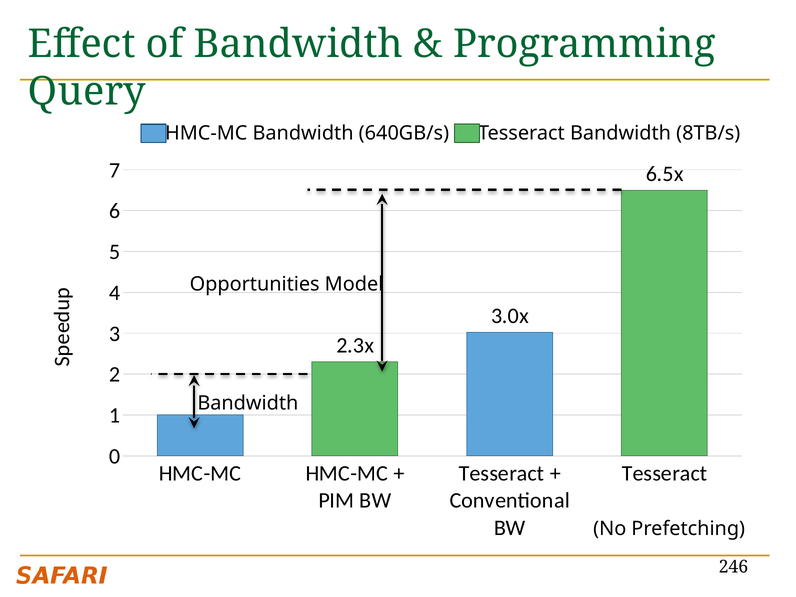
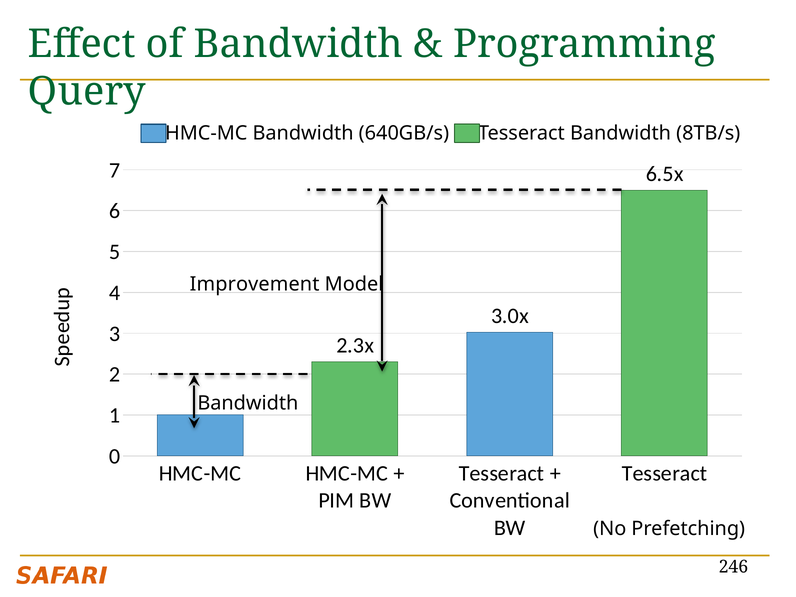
Opportunities: Opportunities -> Improvement
